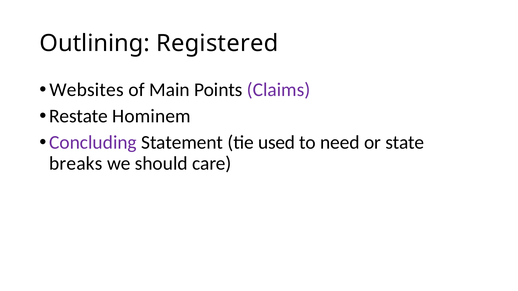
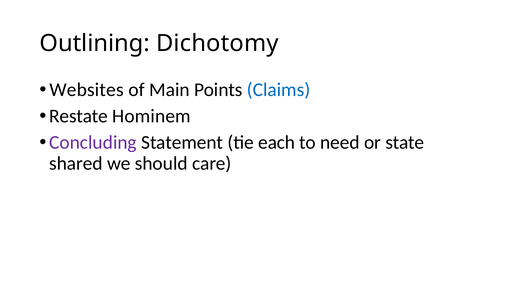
Registered: Registered -> Dichotomy
Claims colour: purple -> blue
used: used -> each
breaks: breaks -> shared
